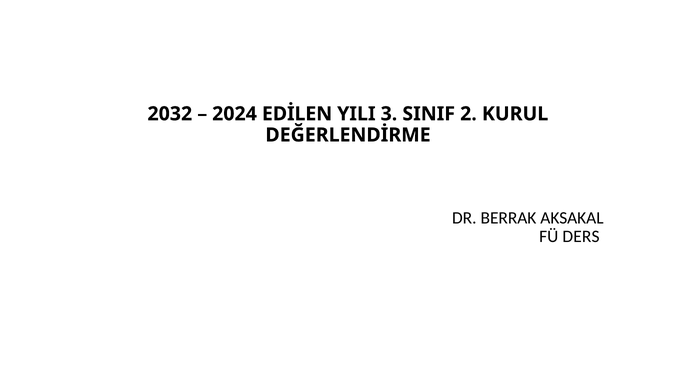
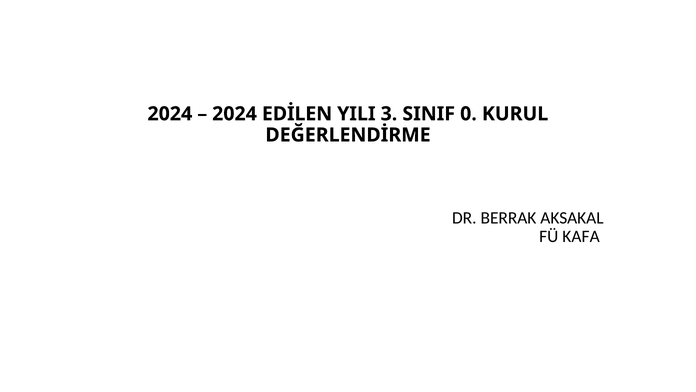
2032 at (170, 114): 2032 -> 2024
2: 2 -> 0
DERS: DERS -> KAFA
